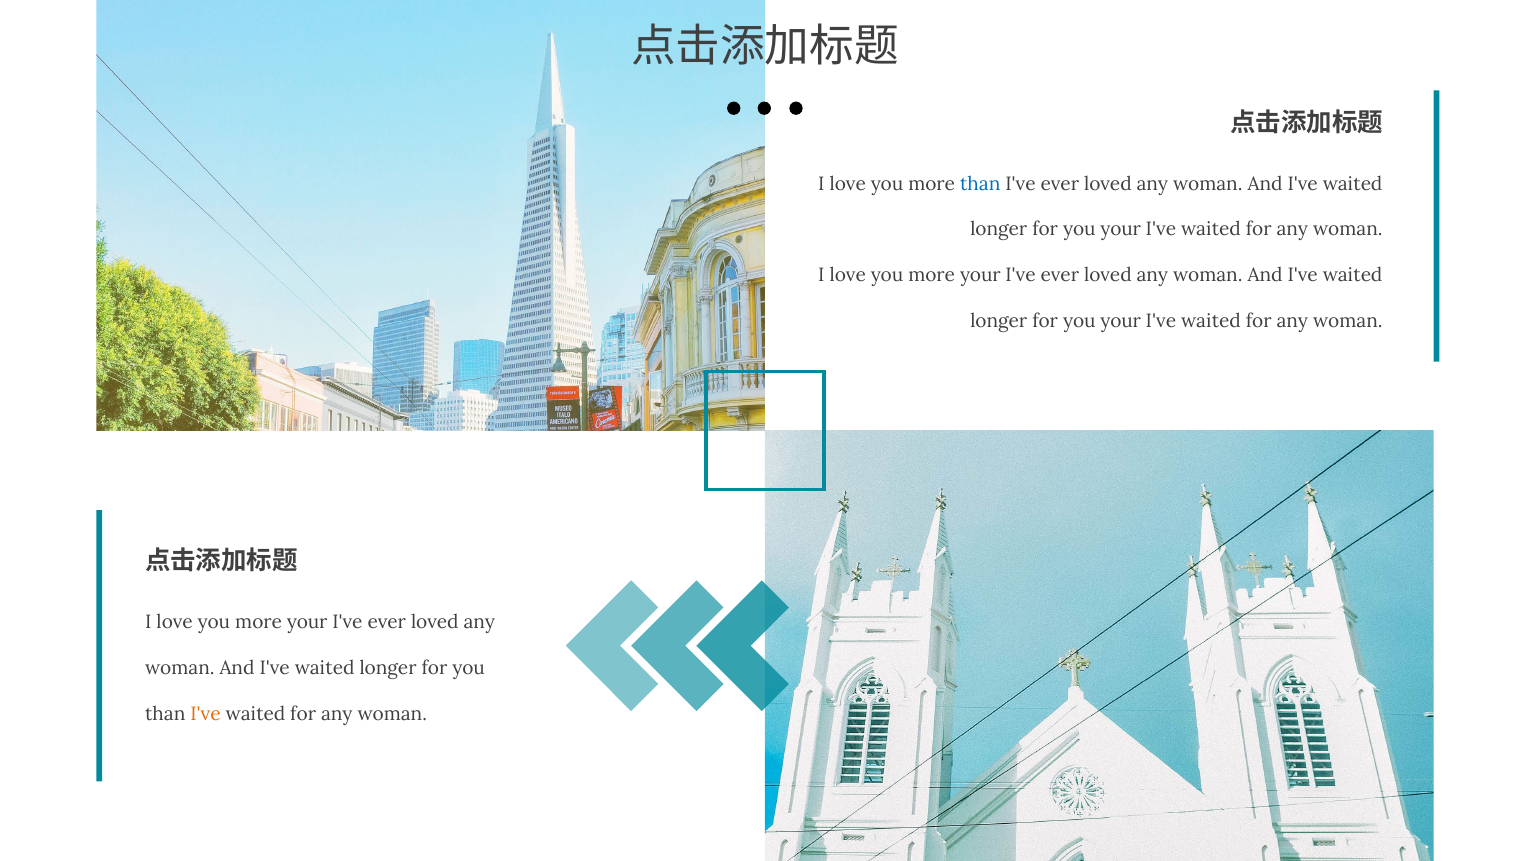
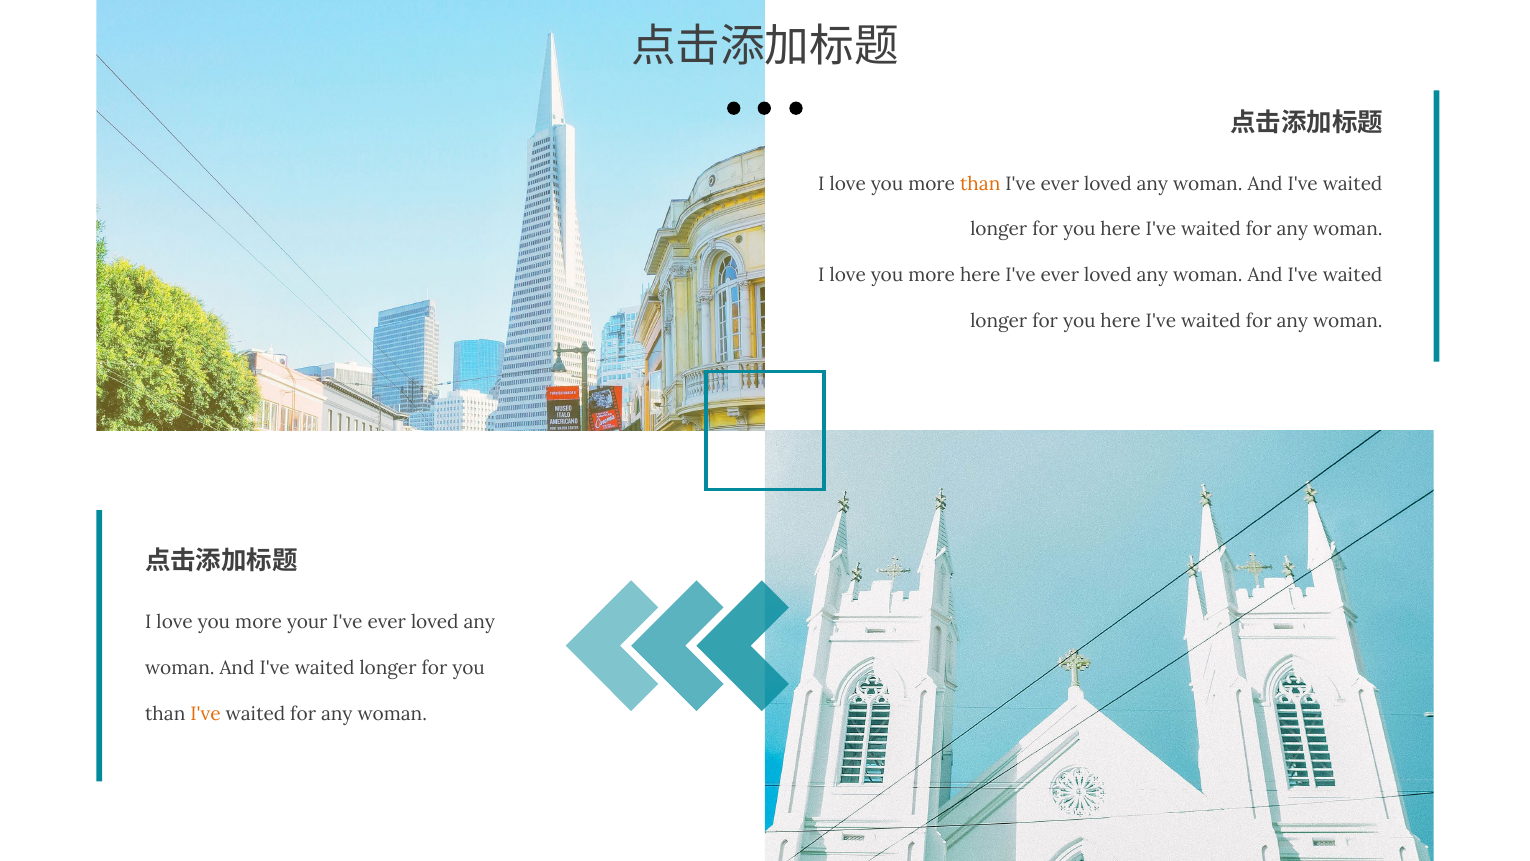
than at (980, 184) colour: blue -> orange
your at (1121, 230): your -> here
your at (980, 275): your -> here
your at (1121, 321): your -> here
